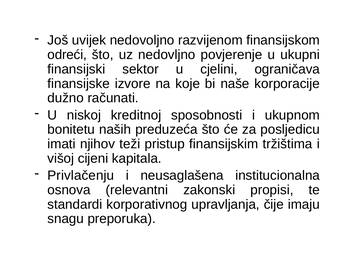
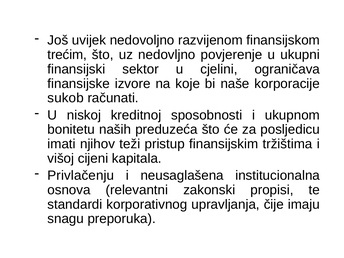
odreći: odreći -> trećim
dužno: dužno -> sukob
